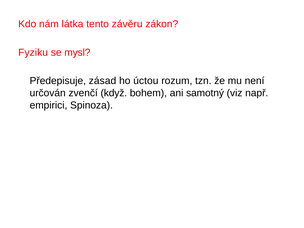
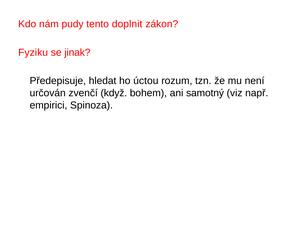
látka: látka -> pudy
závěru: závěru -> doplnit
mysl: mysl -> jinak
zásad: zásad -> hledat
